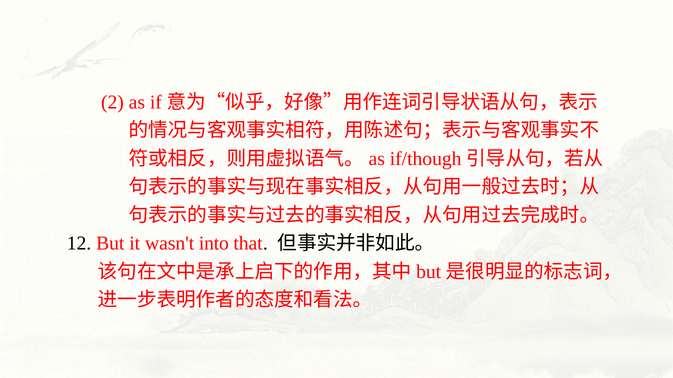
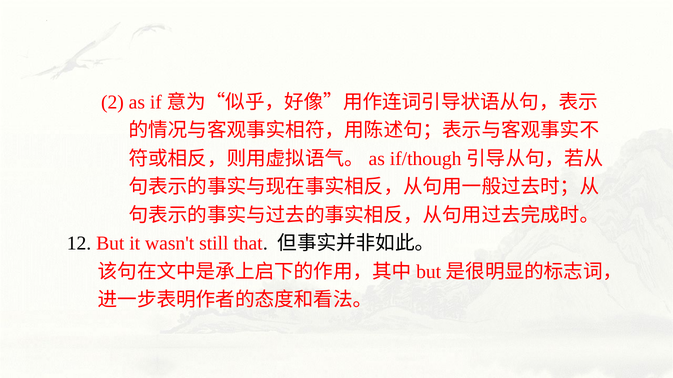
into: into -> still
